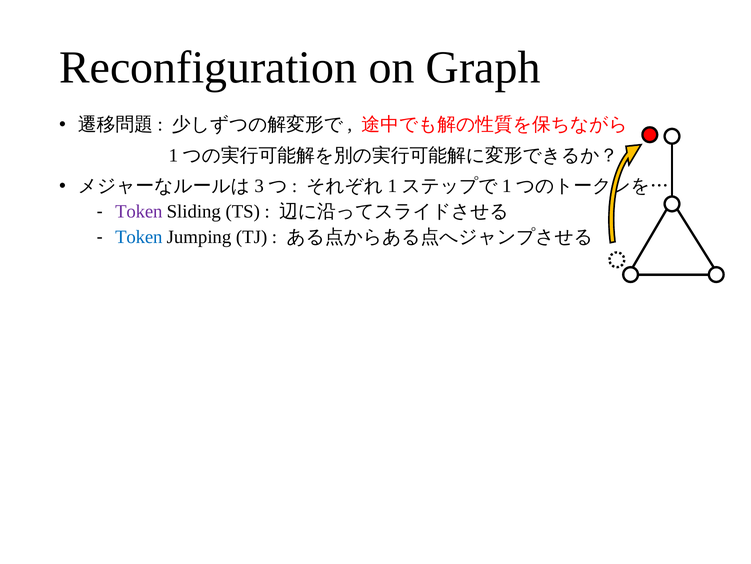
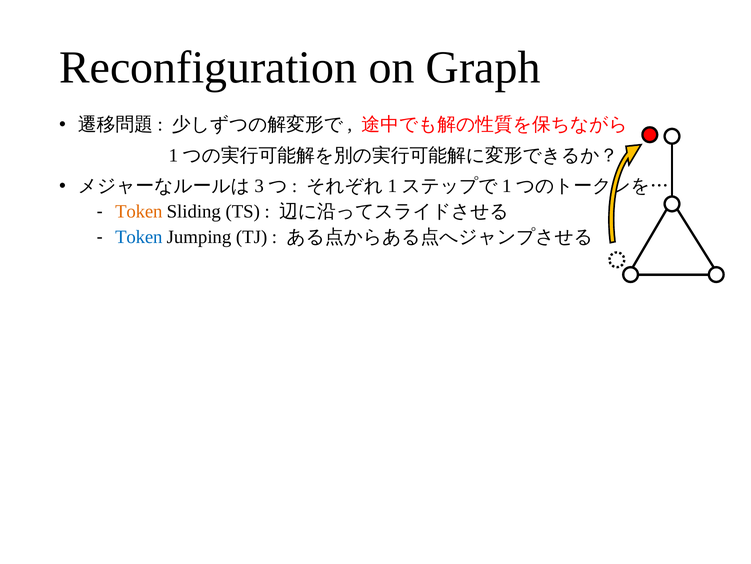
Token at (139, 211) colour: purple -> orange
